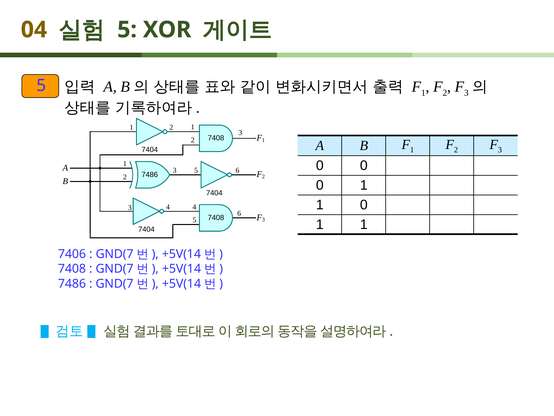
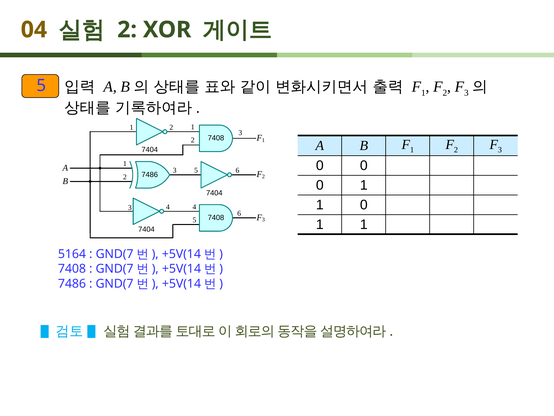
5 at (127, 30): 5 -> 2
7406: 7406 -> 5164
